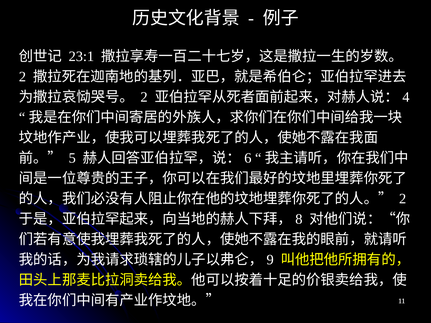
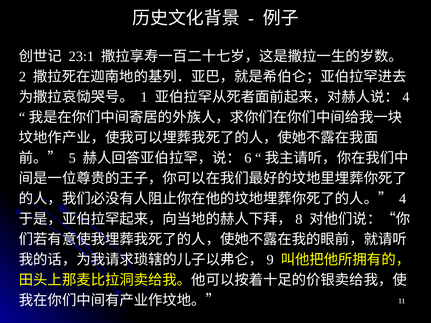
2 at (144, 97): 2 -> 1
2 at (403, 199): 2 -> 4
